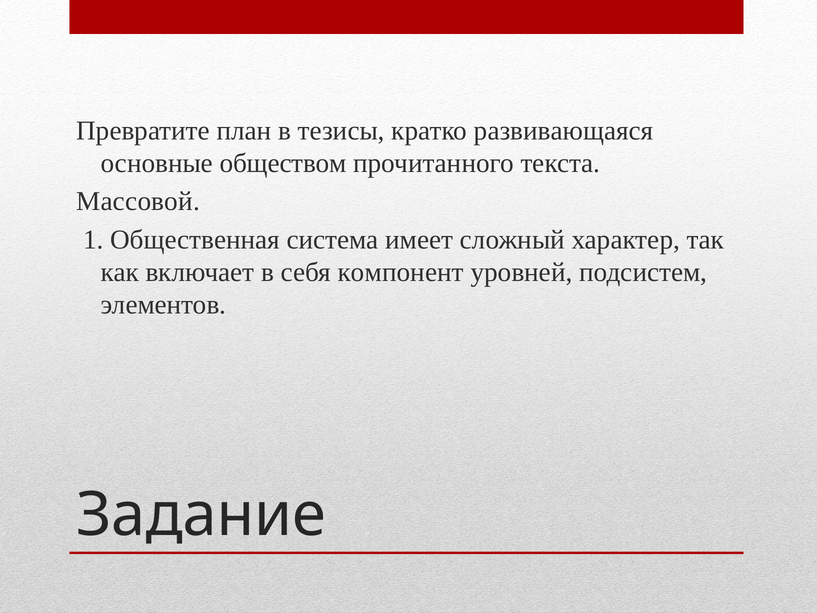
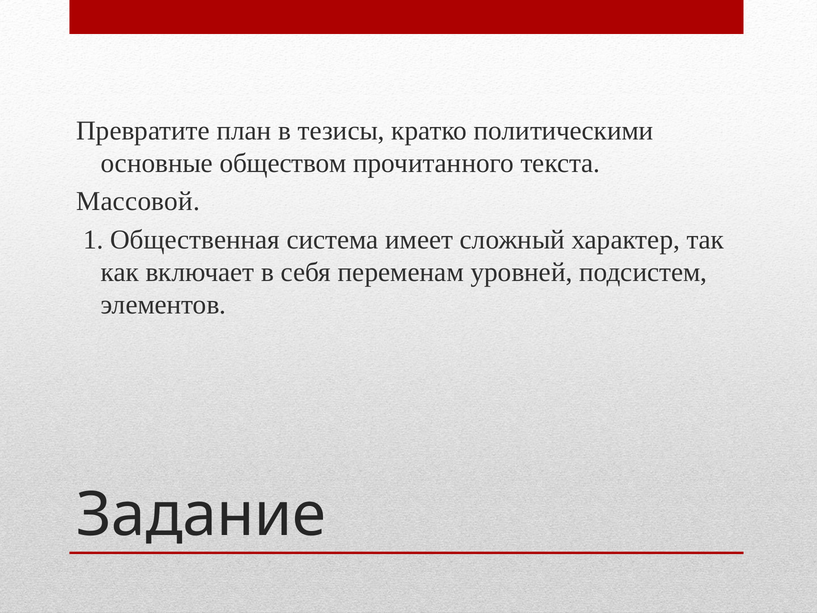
развивающаяся: развивающаяся -> политическими
компонент: компонент -> переменам
